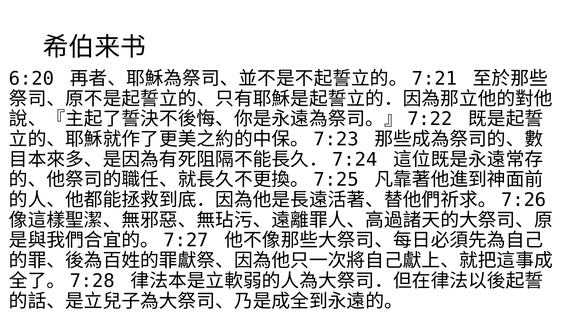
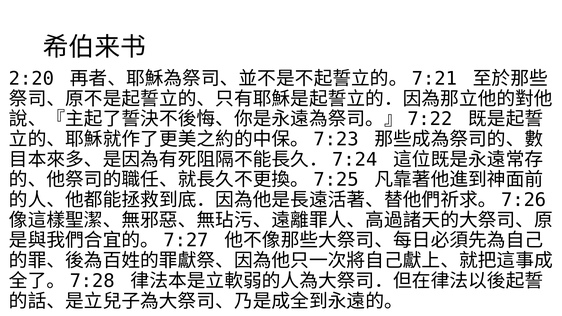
6:20: 6:20 -> 2:20
